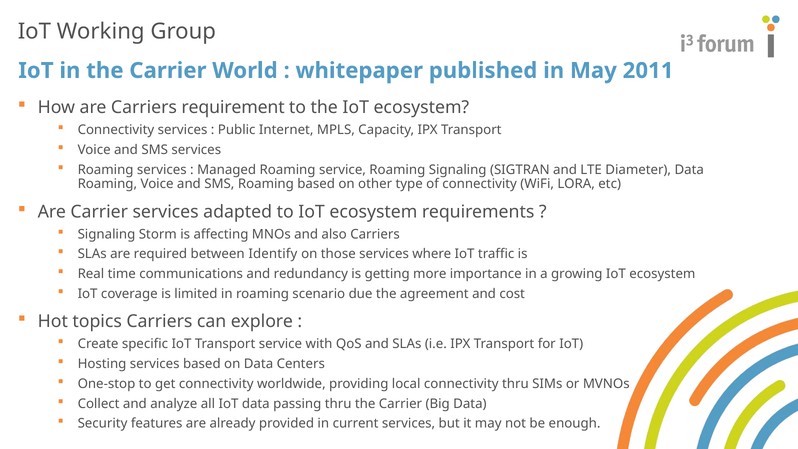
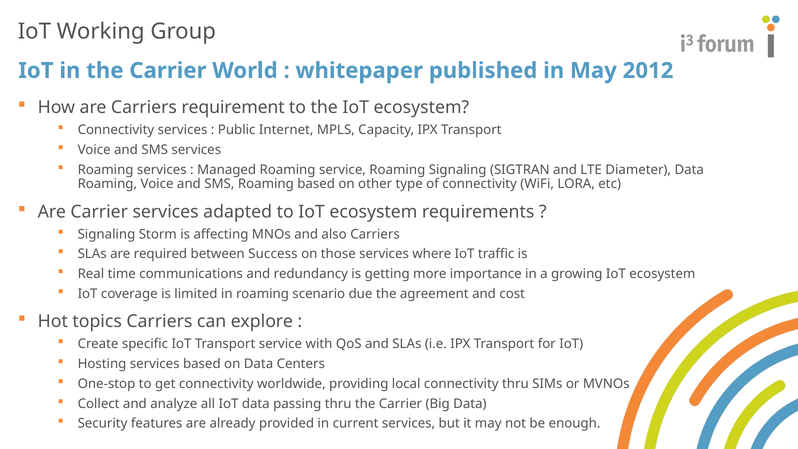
2011: 2011 -> 2012
Identify: Identify -> Success
